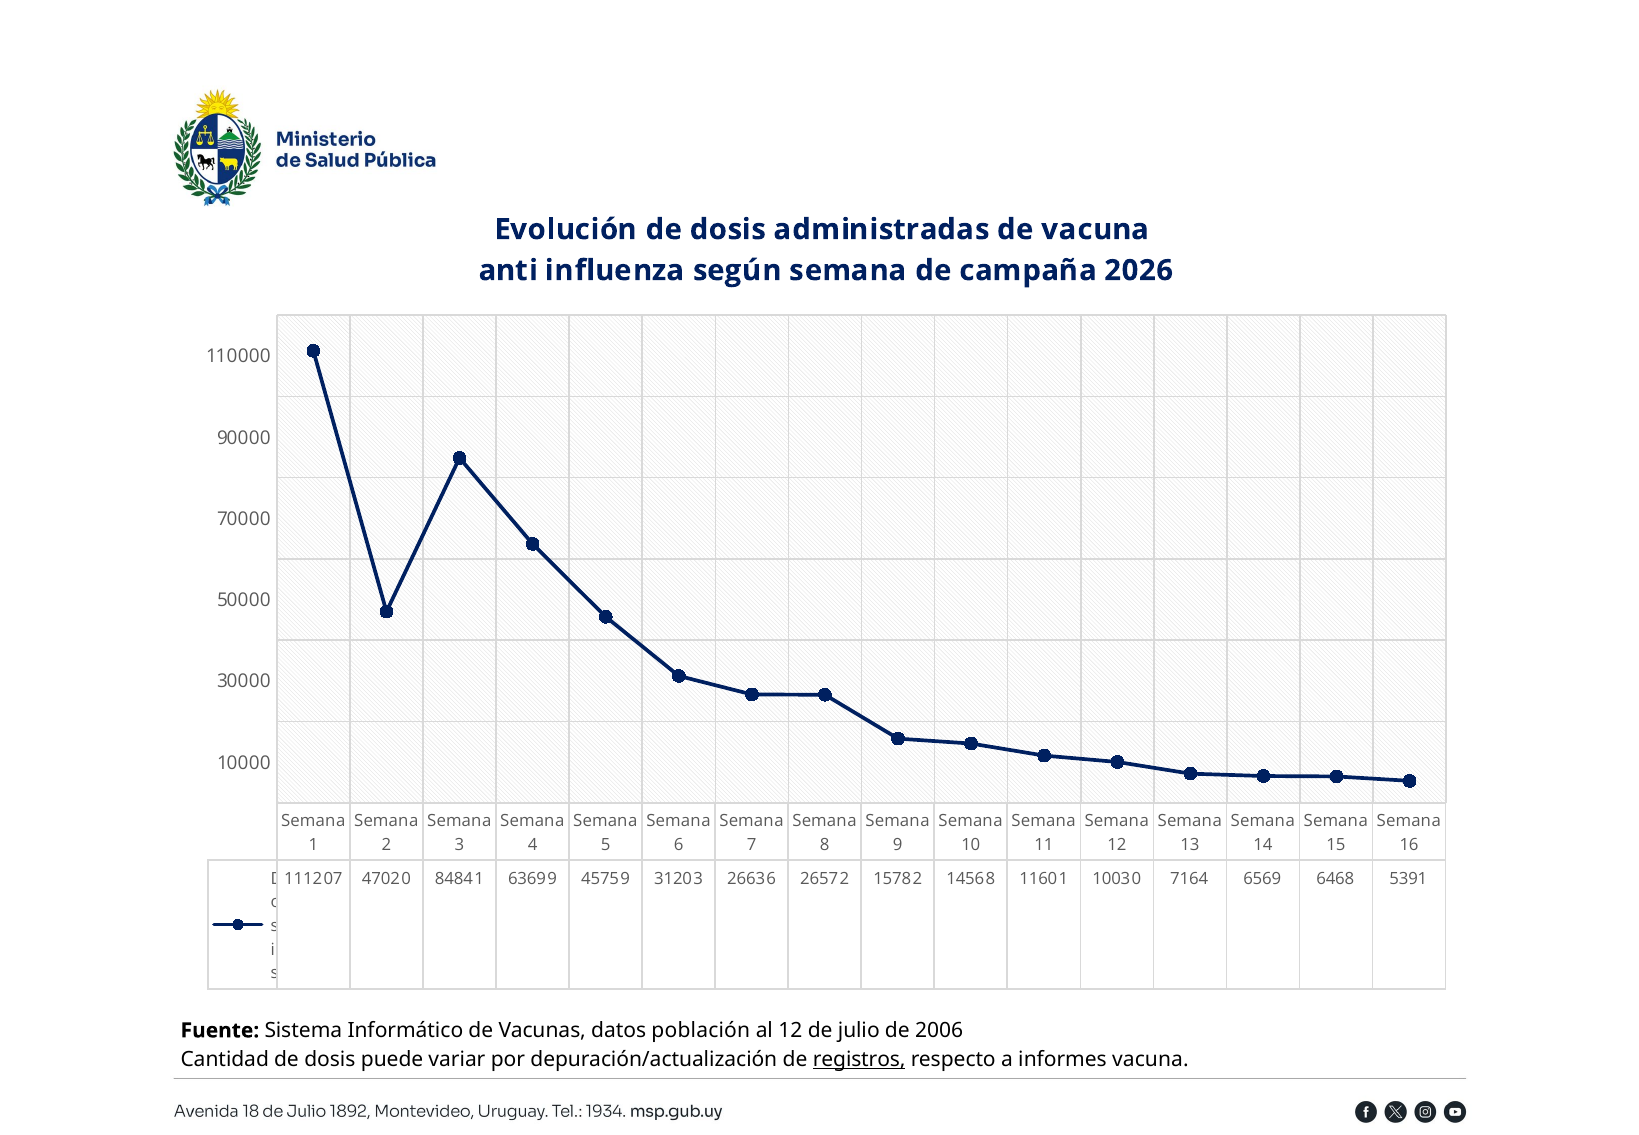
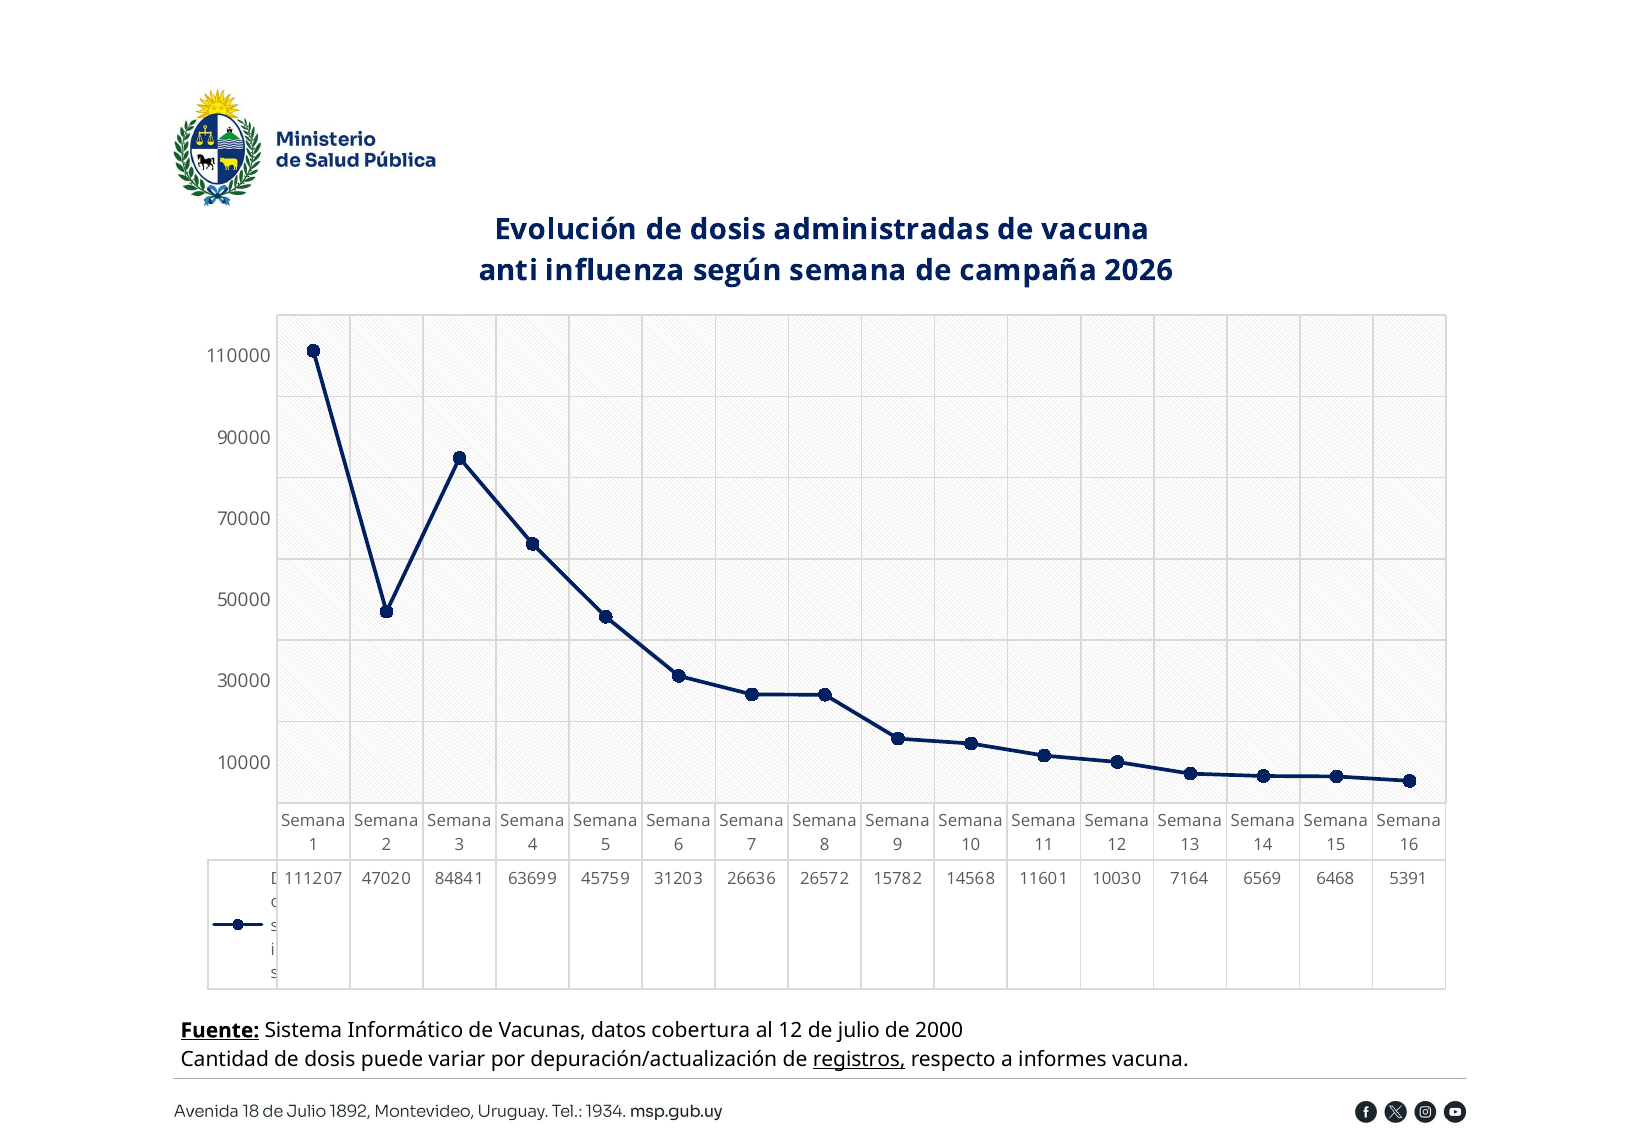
Fuente underline: none -> present
población: población -> cobertura
2006: 2006 -> 2000
